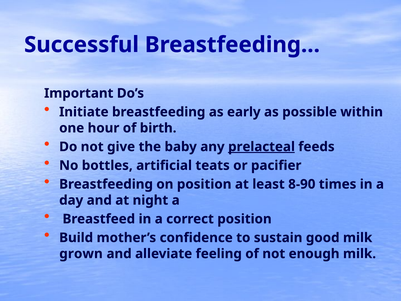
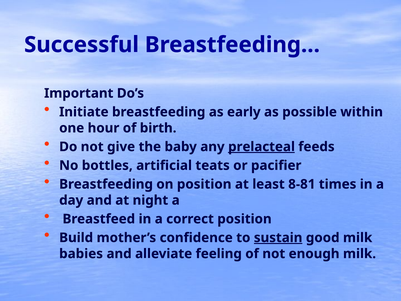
8-90: 8-90 -> 8-81
sustain underline: none -> present
grown: grown -> babies
